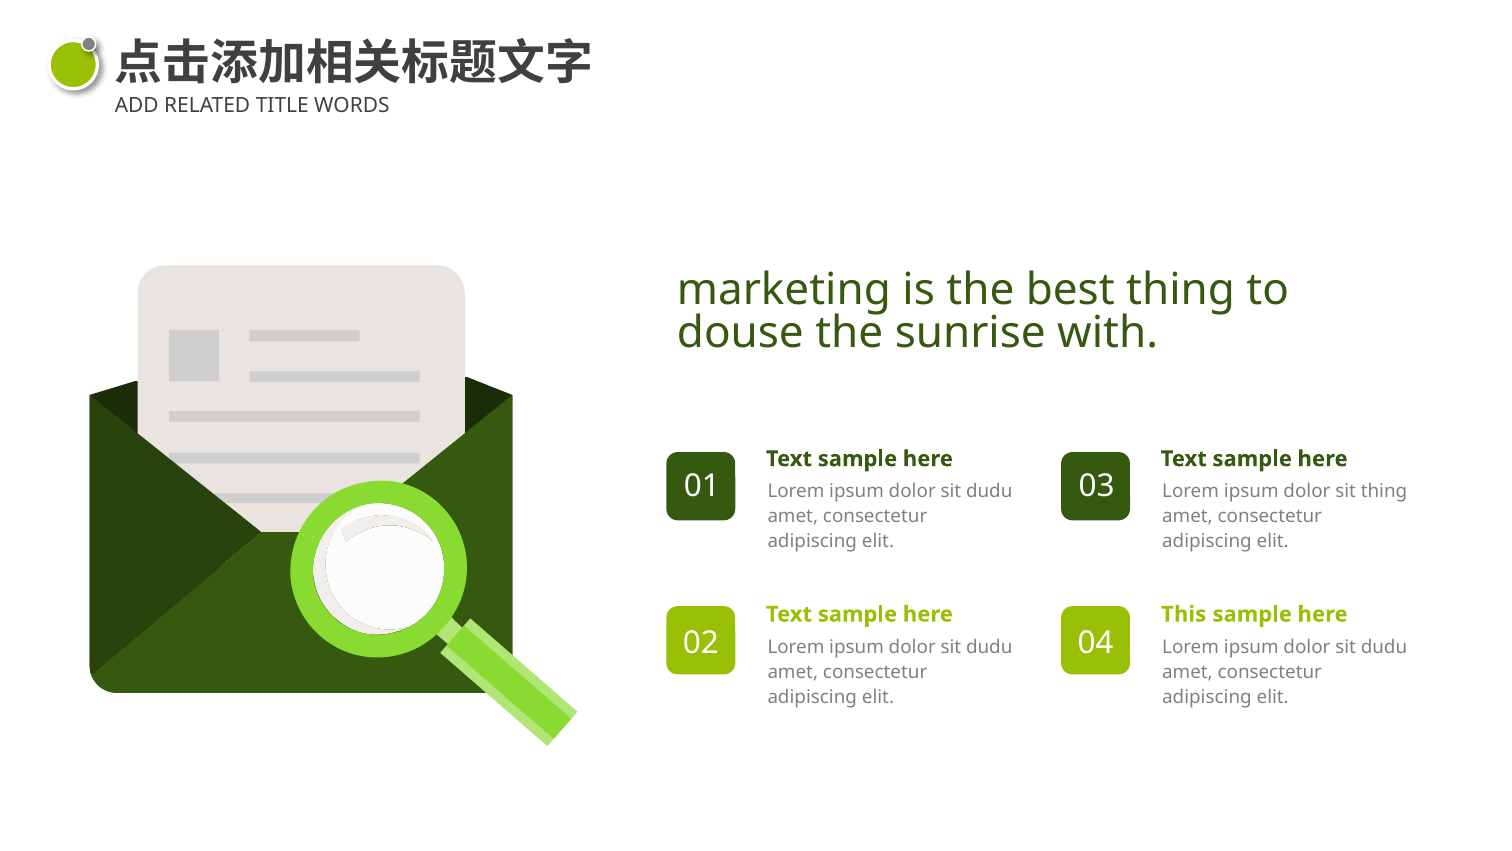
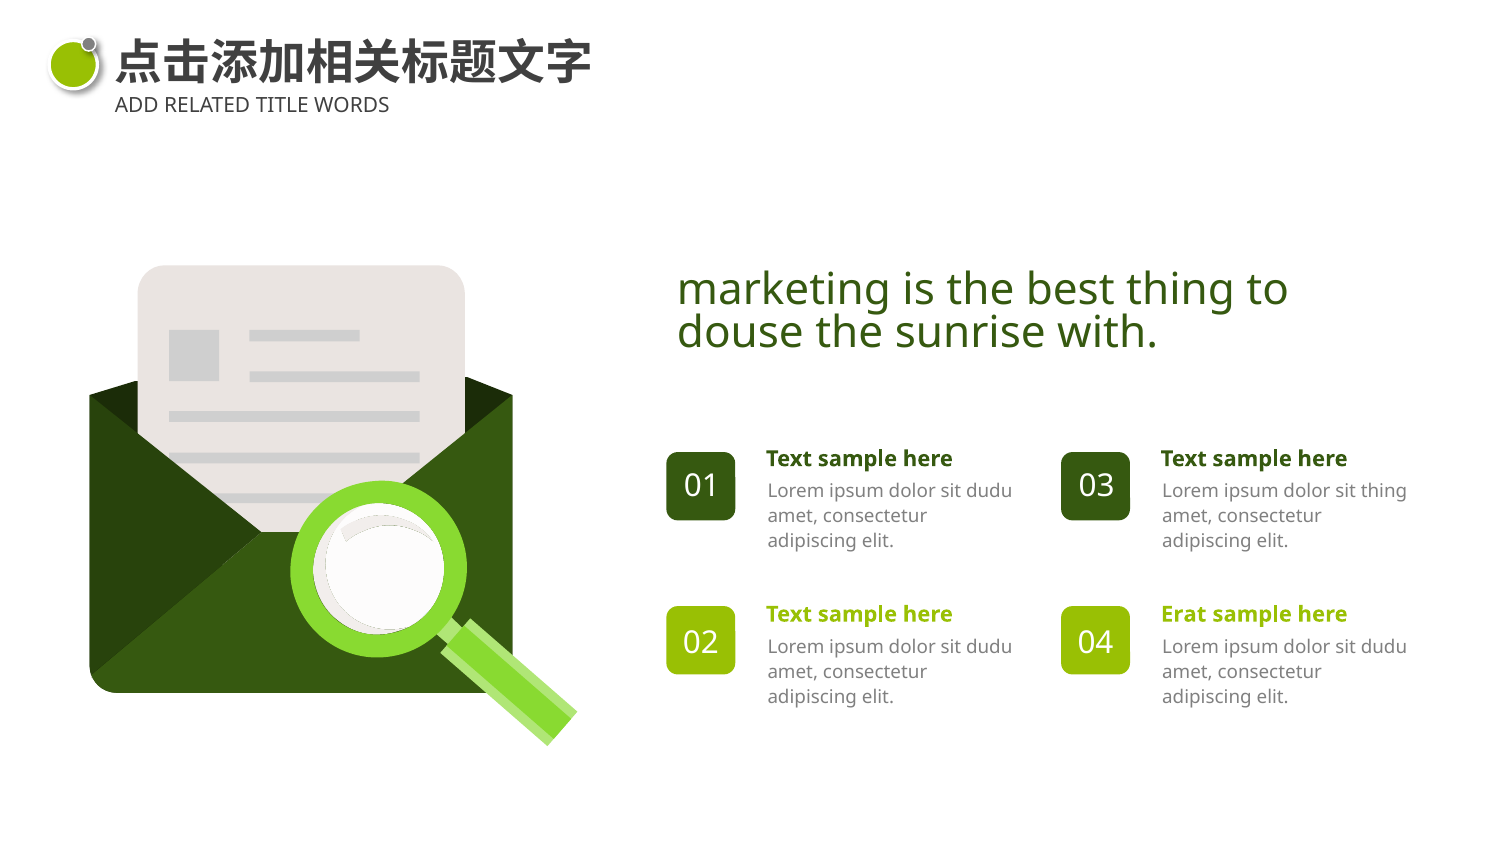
This: This -> Erat
